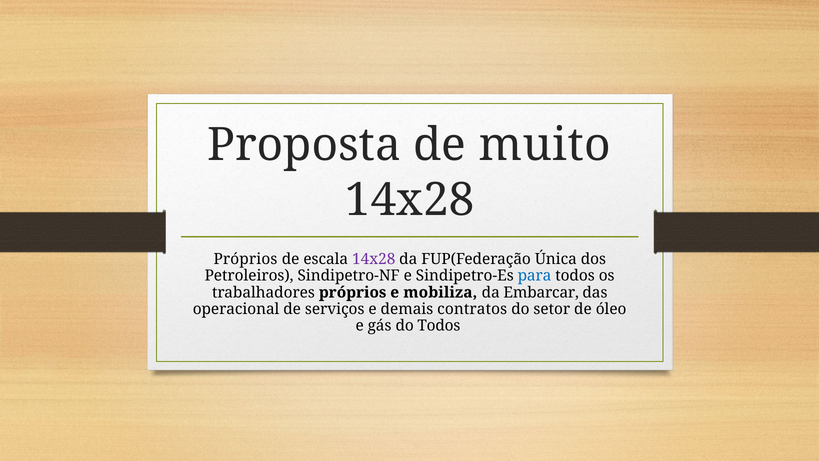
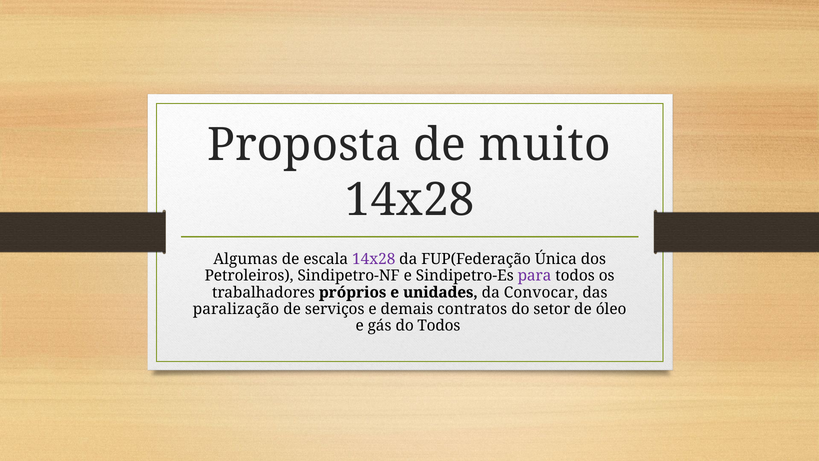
Próprios at (245, 259): Próprios -> Algumas
para colour: blue -> purple
mobiliza: mobiliza -> unidades
Embarcar: Embarcar -> Convocar
operacional: operacional -> paralização
